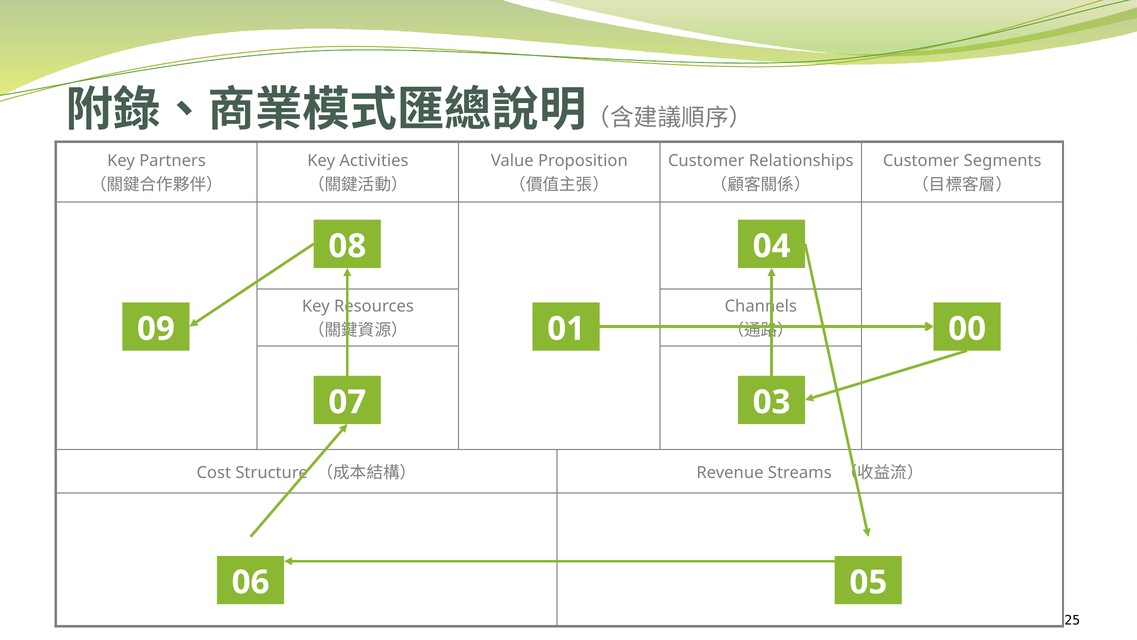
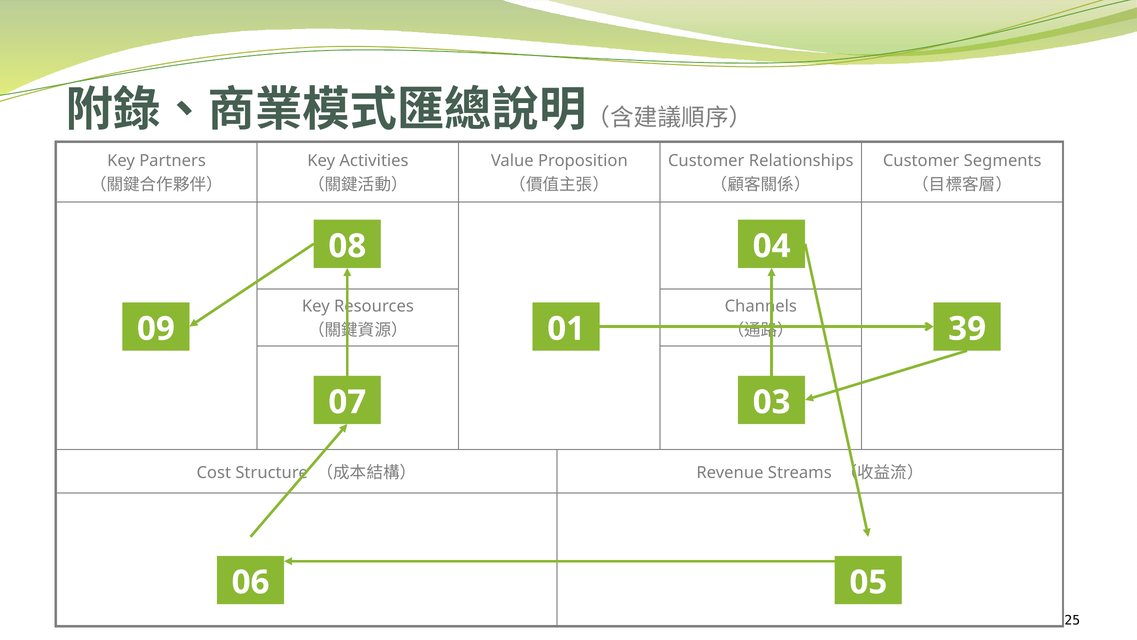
00: 00 -> 39
